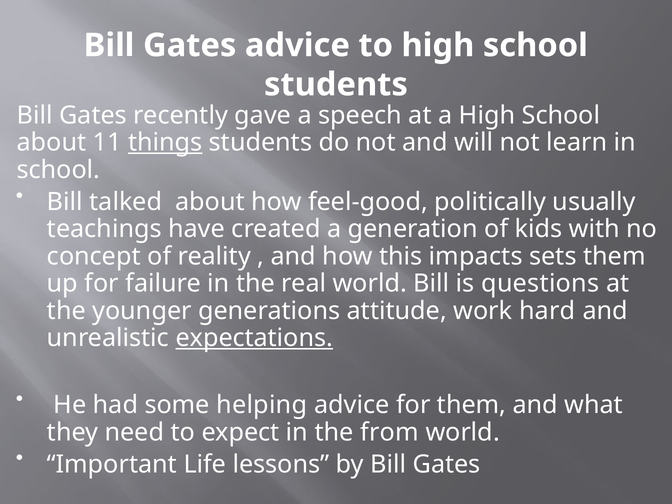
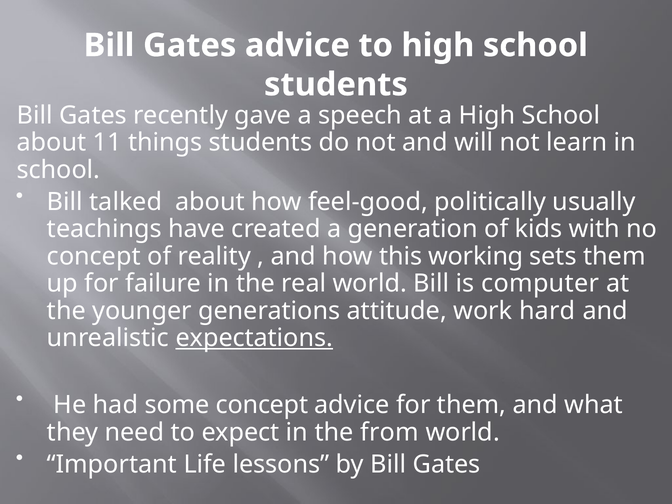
things underline: present -> none
impacts: impacts -> working
questions: questions -> computer
some helping: helping -> concept
